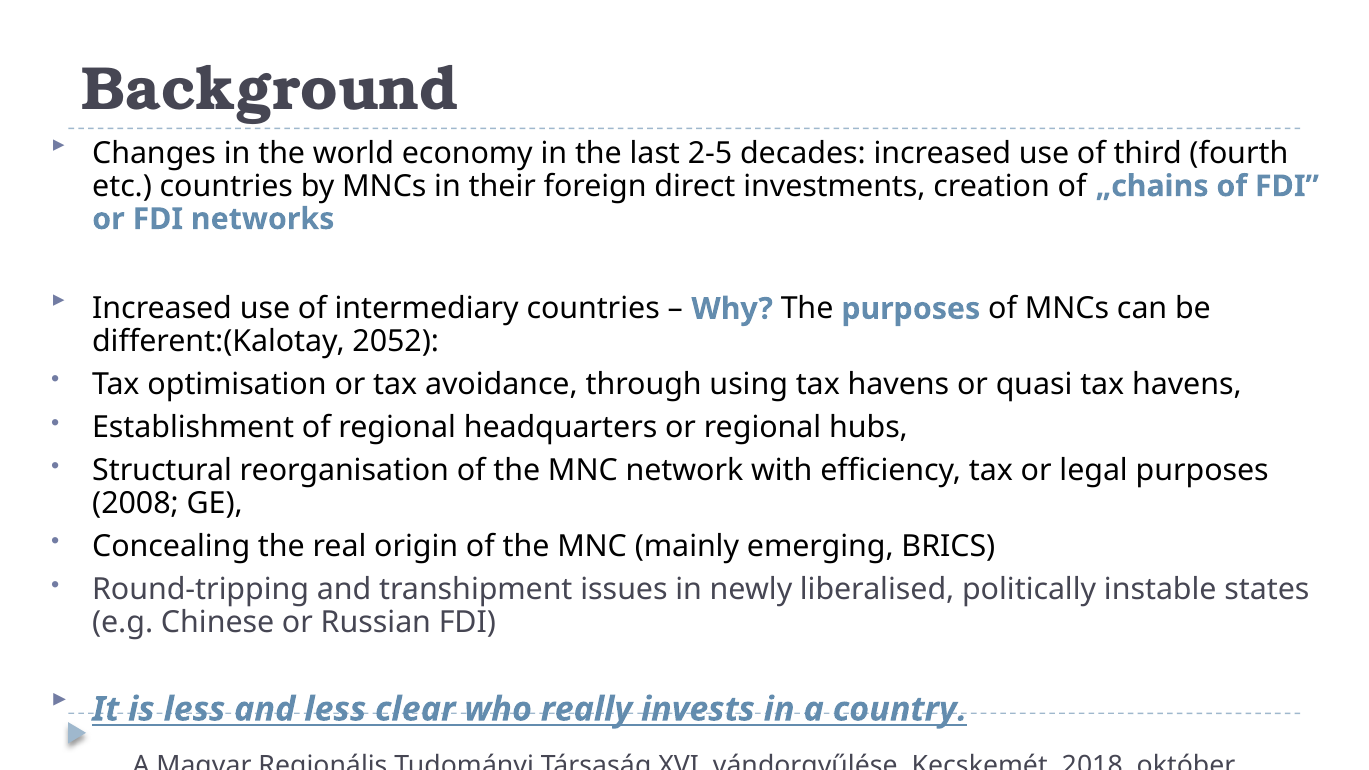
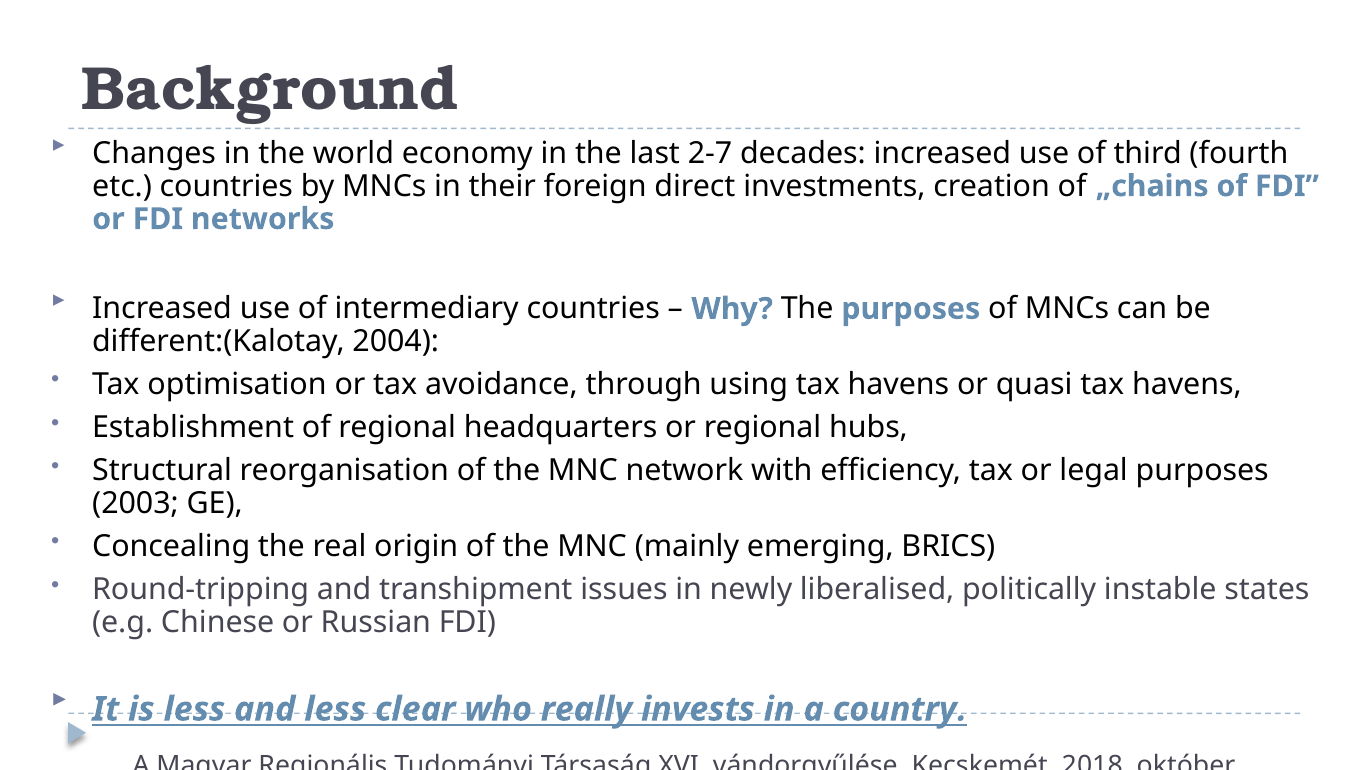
2-5: 2-5 -> 2-7
2052: 2052 -> 2004
2008: 2008 -> 2003
